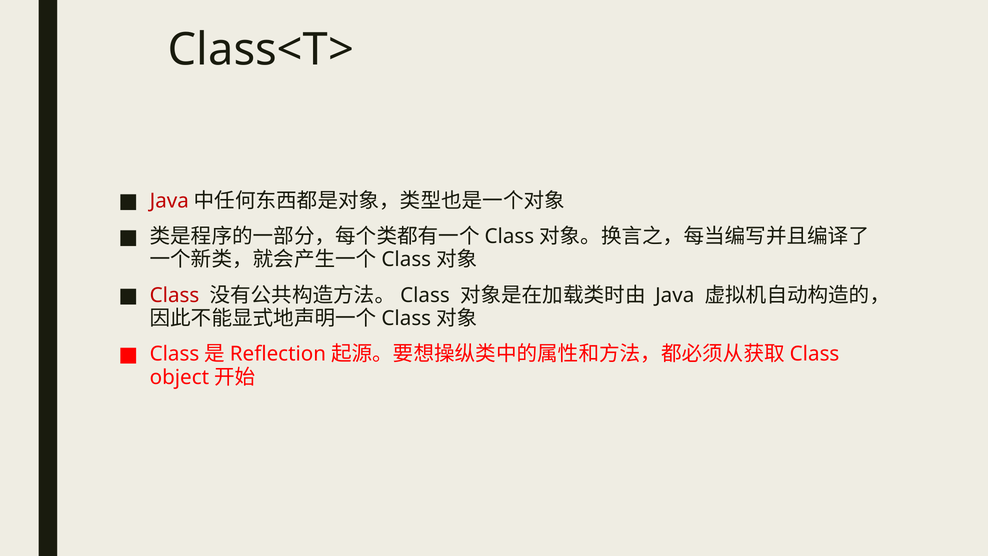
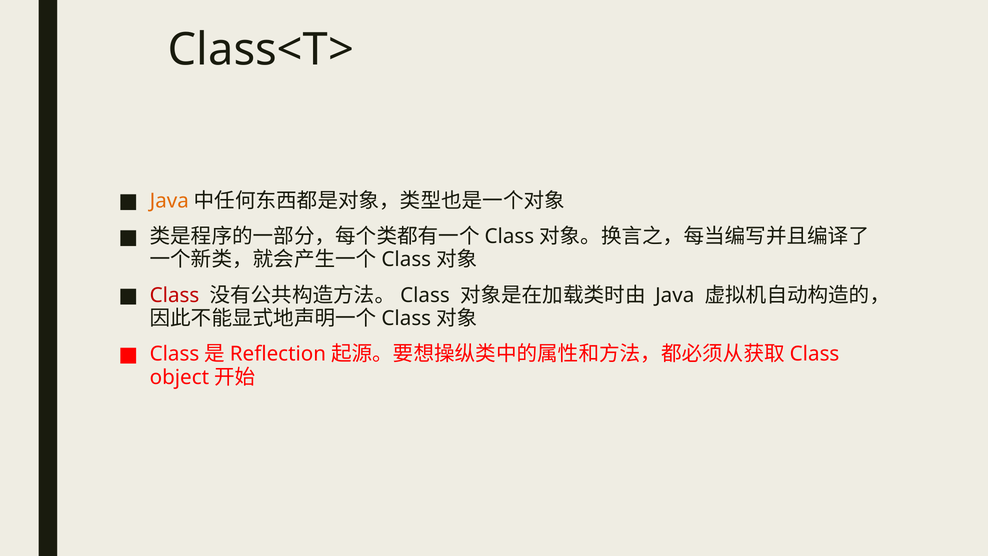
Java at (169, 201) colour: red -> orange
